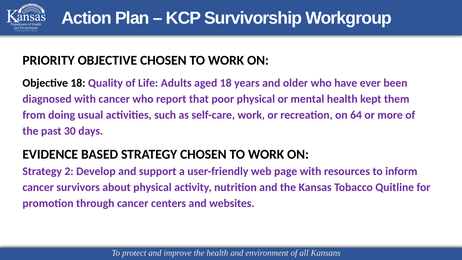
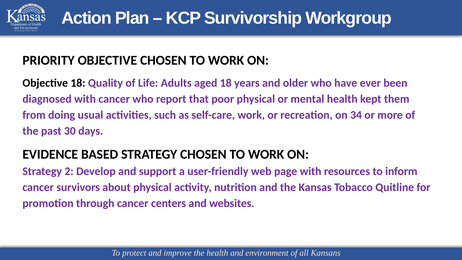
64: 64 -> 34
